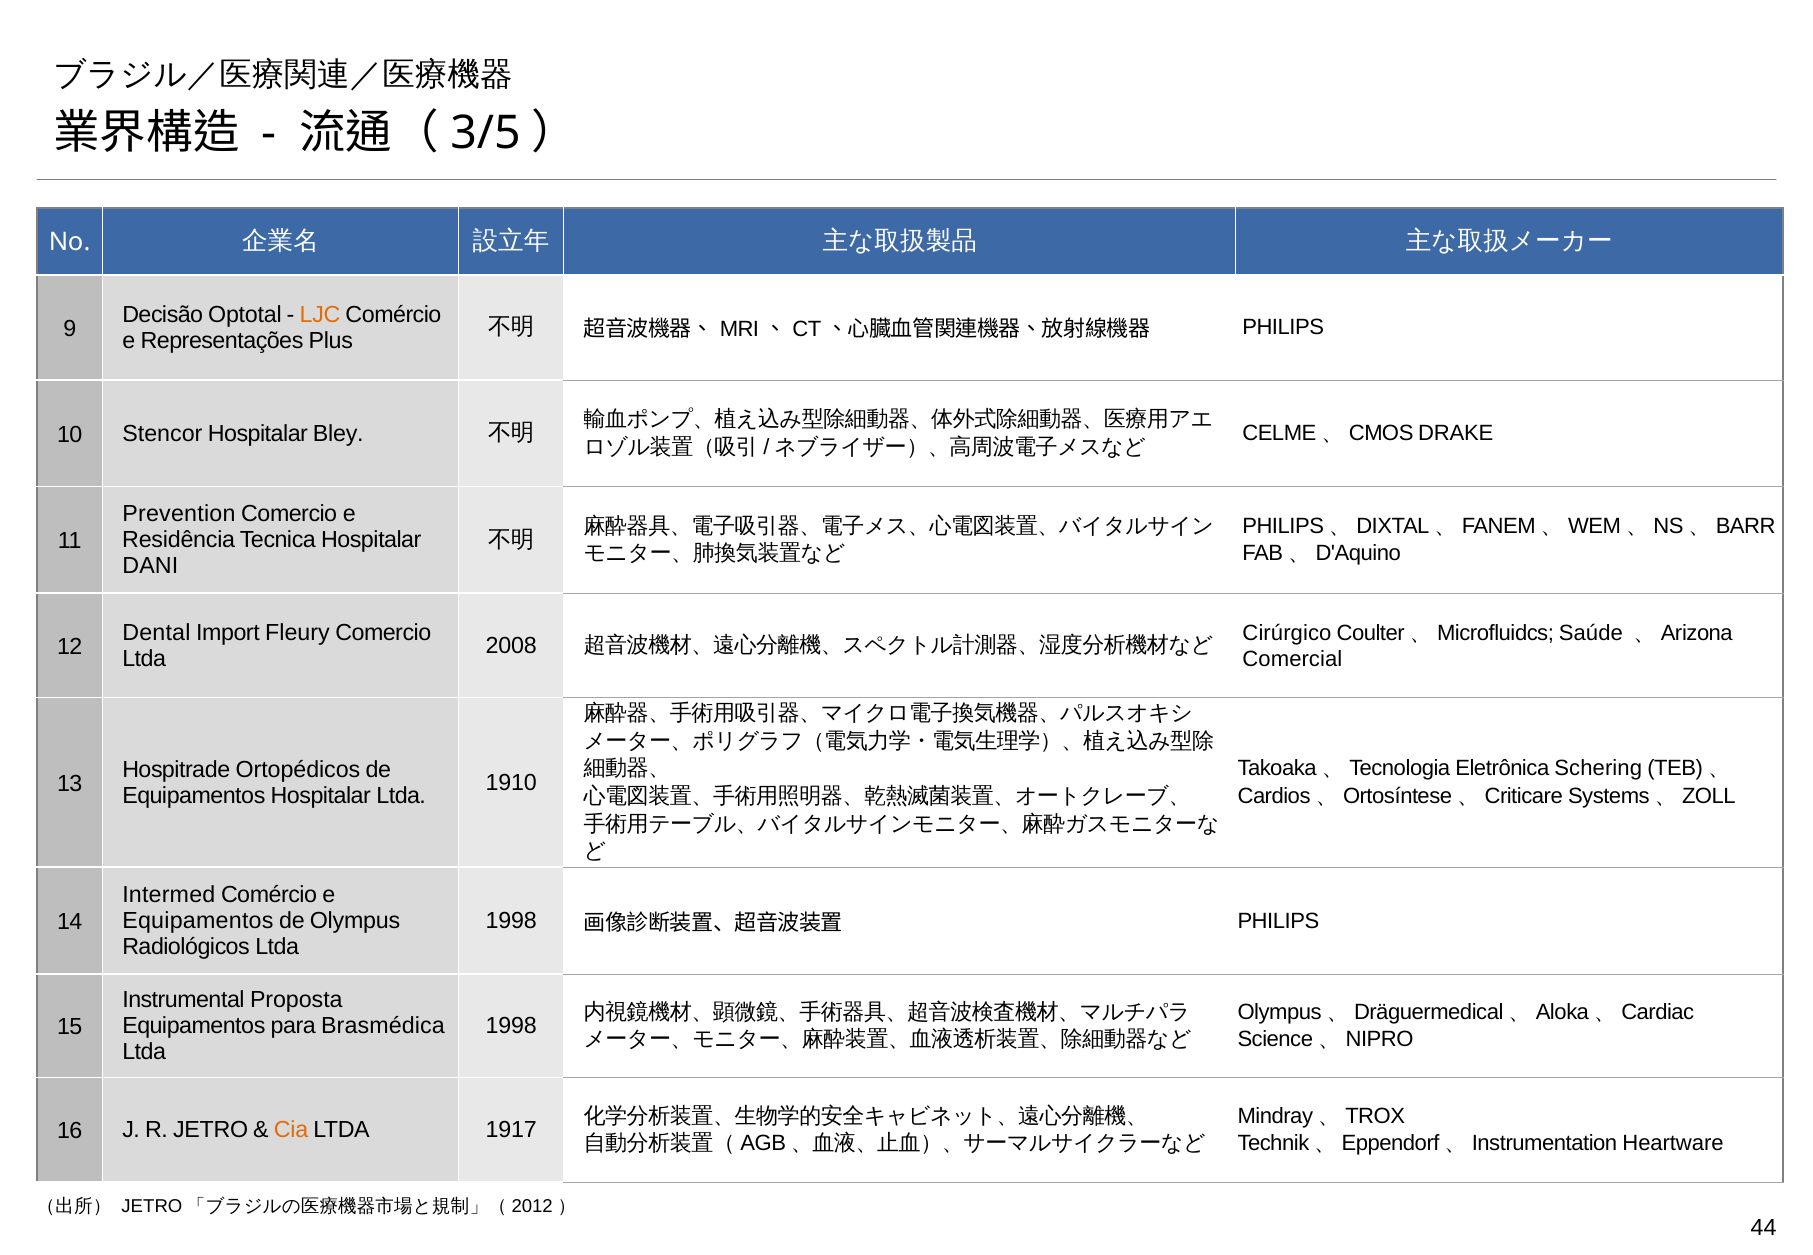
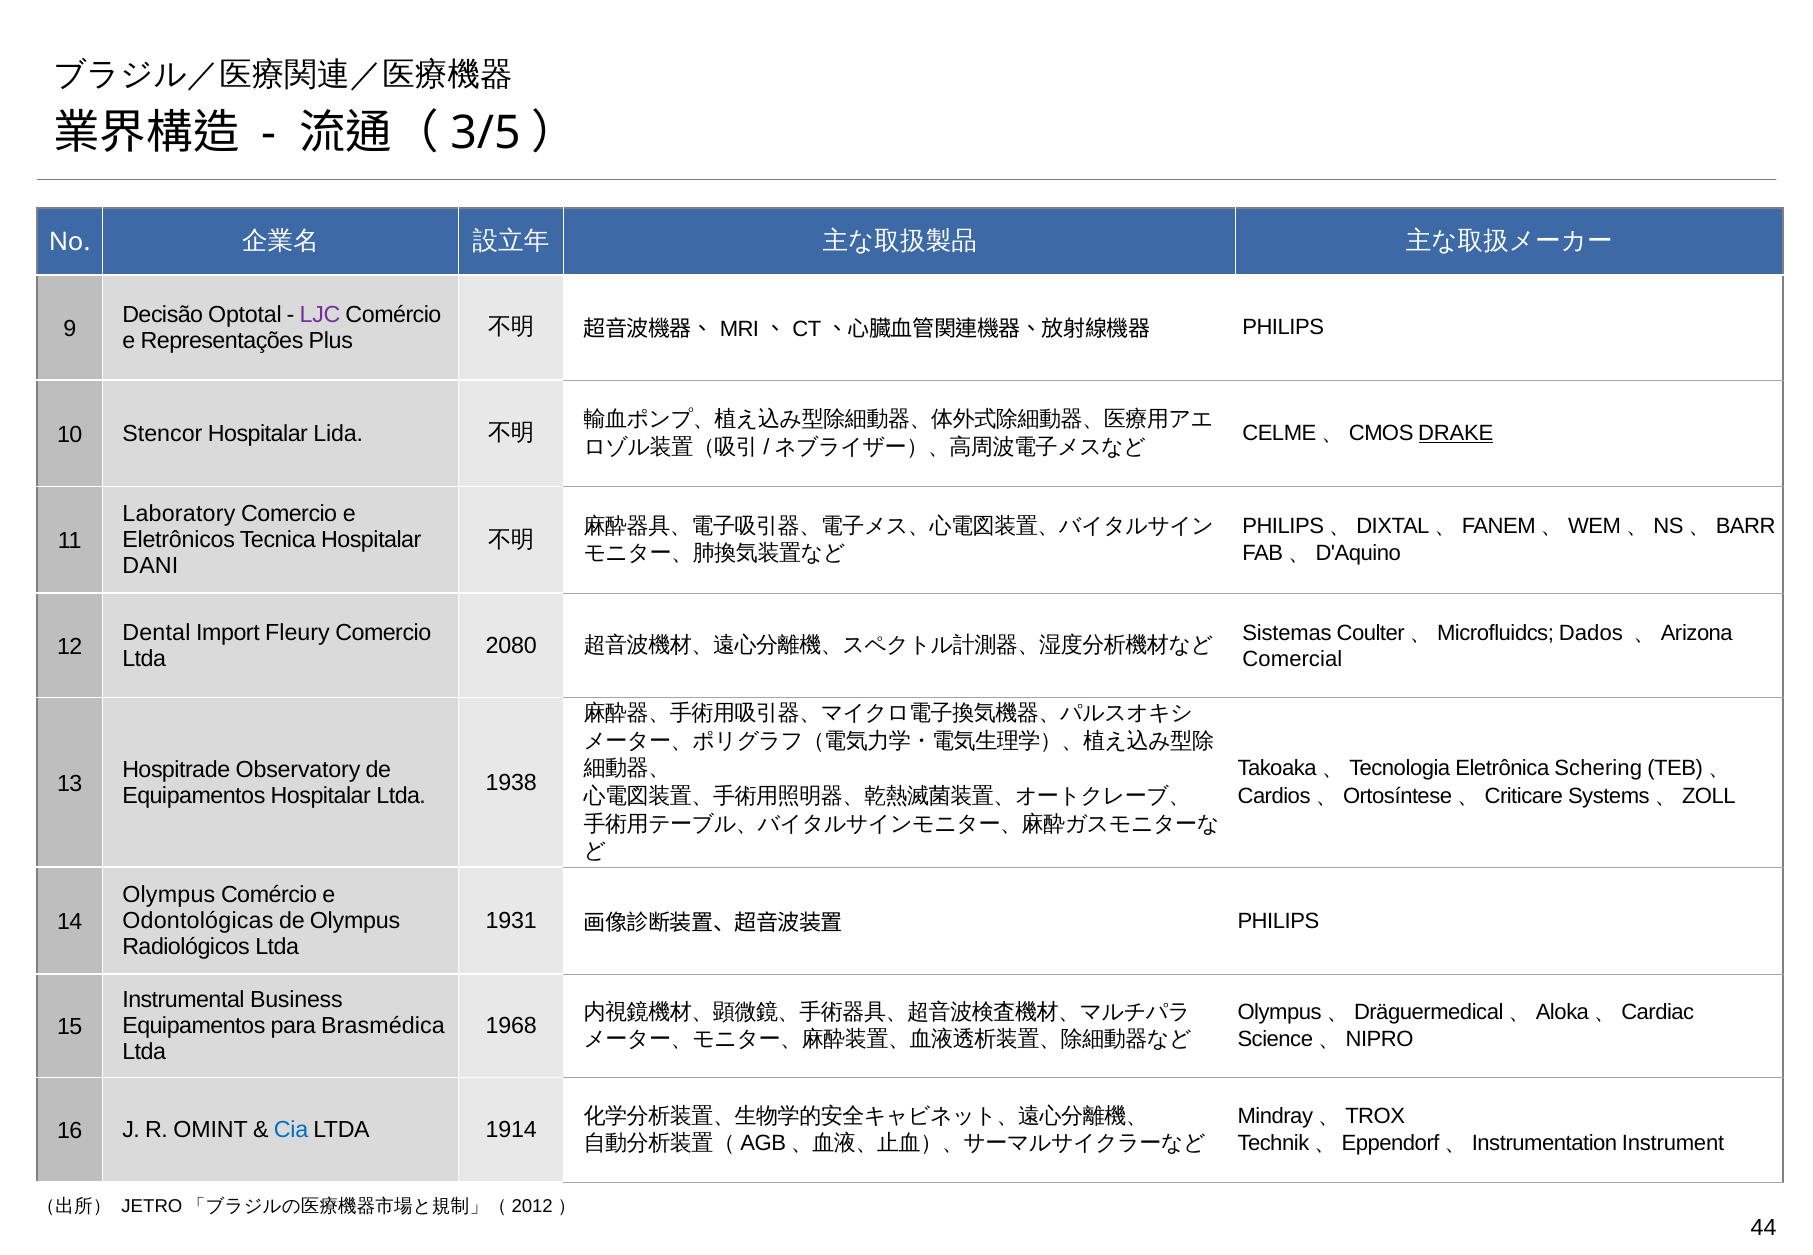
LJC colour: orange -> purple
DRAKE underline: none -> present
Bley: Bley -> Lida
Prevention: Prevention -> Laboratory
Residência: Residência -> Eletrônicos
Cirúrgico: Cirúrgico -> Sistemas
Saúde: Saúde -> Dados
2008: 2008 -> 2080
Ortopédicos: Ortopédicos -> Observatory
1910: 1910 -> 1938
Intermed at (169, 895): Intermed -> Olympus
Equipamentos at (198, 921): Equipamentos -> Odontológicas
1998 at (511, 921): 1998 -> 1931
Proposta: Proposta -> Business
1998 at (511, 1026): 1998 -> 1968
JETRO: JETRO -> OMINT
Cia colour: orange -> blue
1917: 1917 -> 1914
Heartware: Heartware -> Instrument
